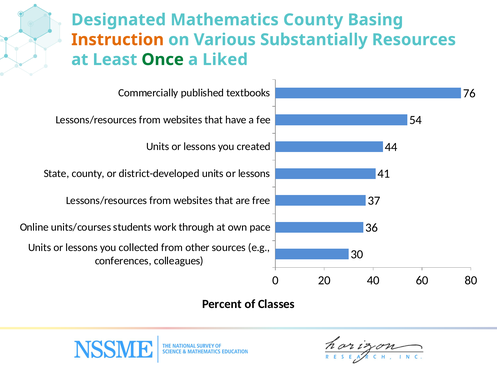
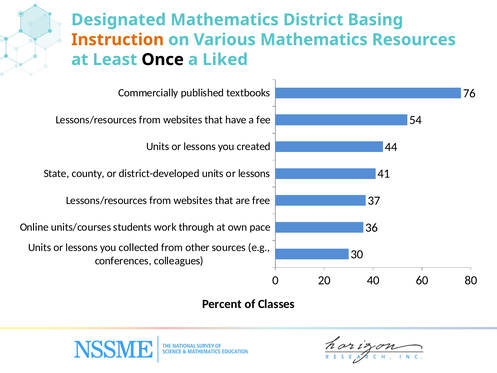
Mathematics County: County -> District
Various Substantially: Substantially -> Mathematics
Once colour: green -> black
